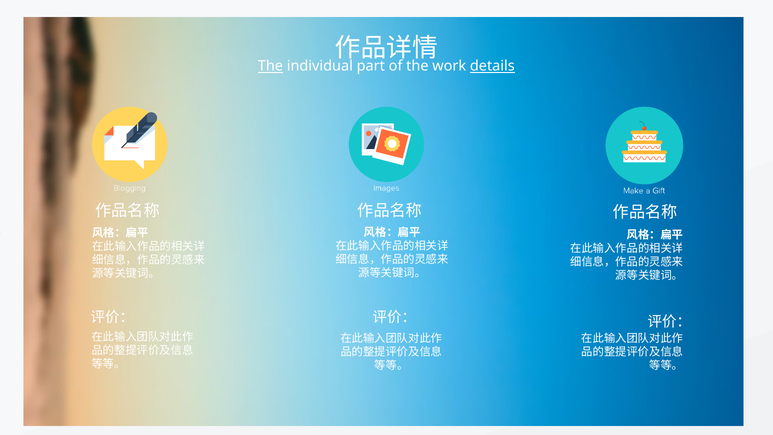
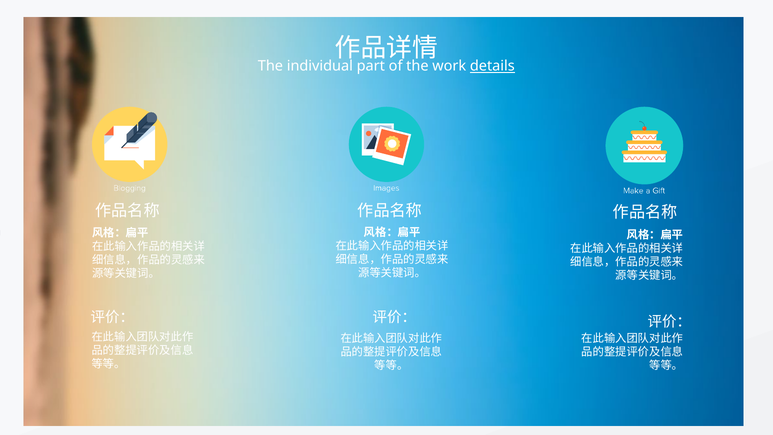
The at (270, 66) underline: present -> none
